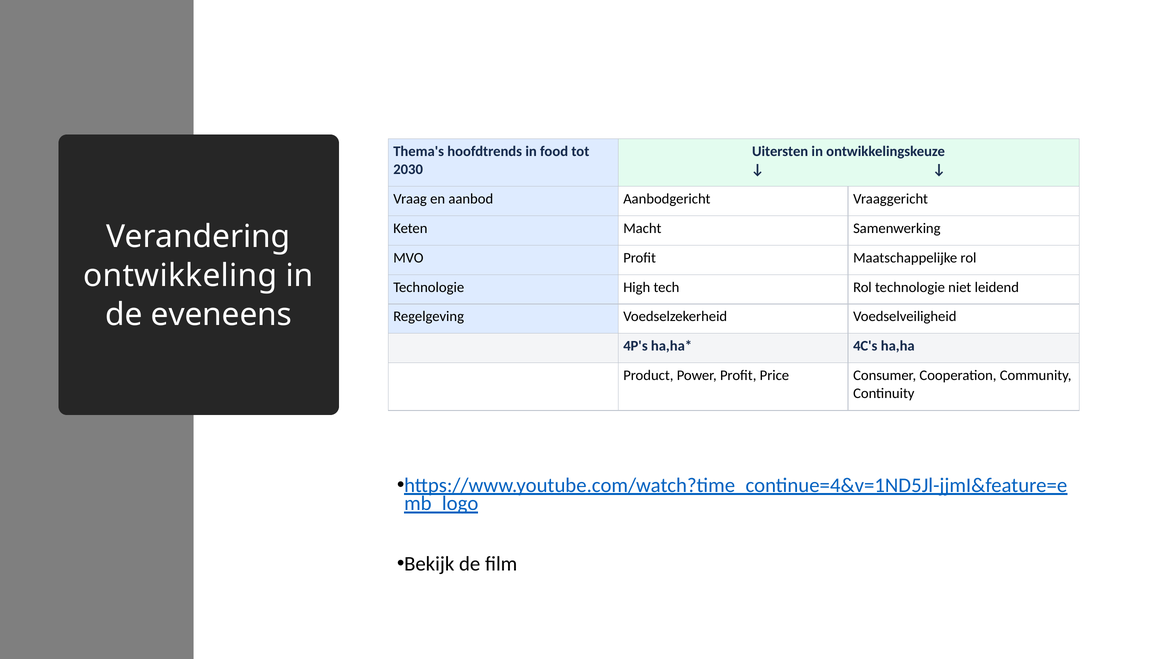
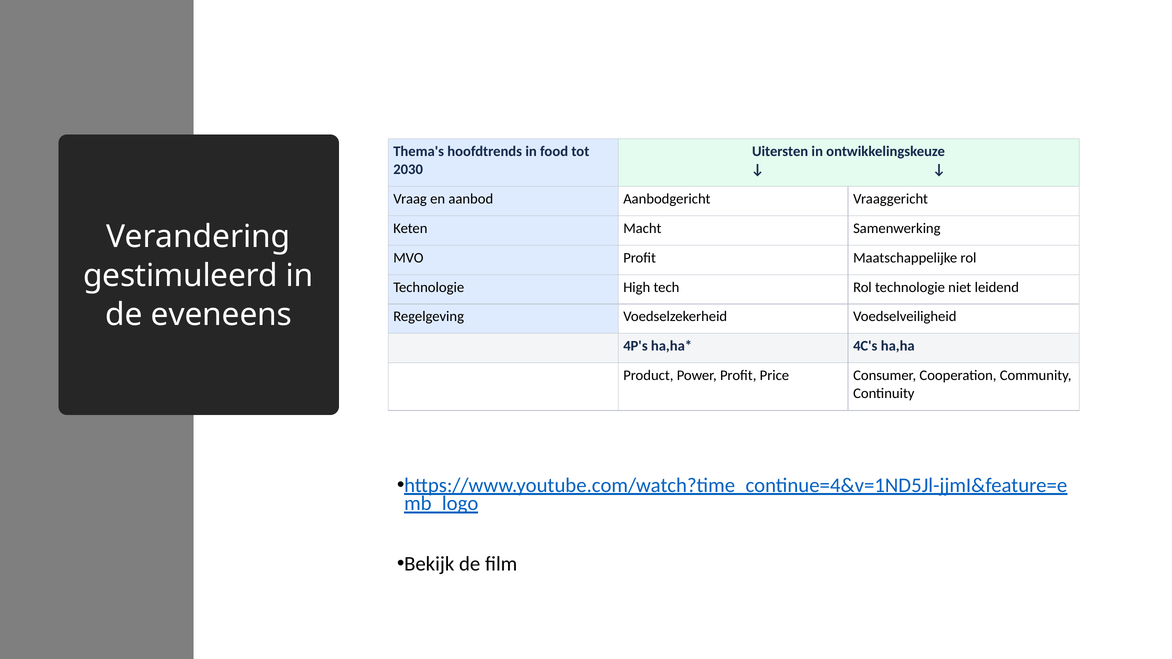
ontwikkeling: ontwikkeling -> gestimuleerd
